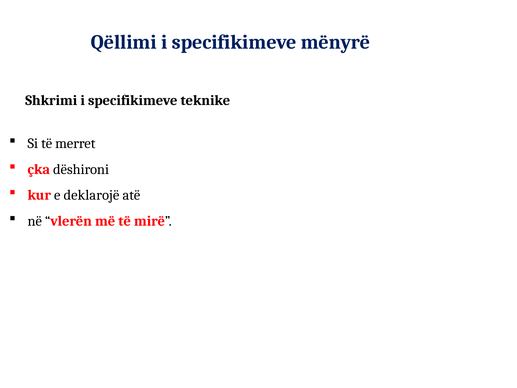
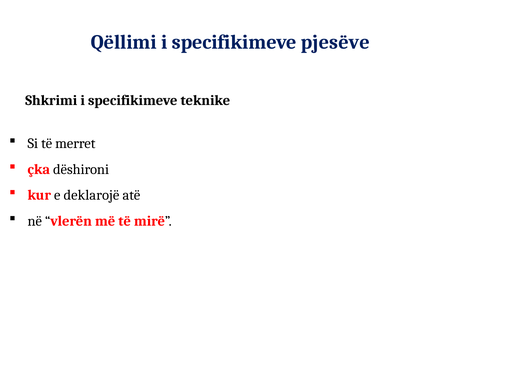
mënyrë: mënyrë -> pjesëve
